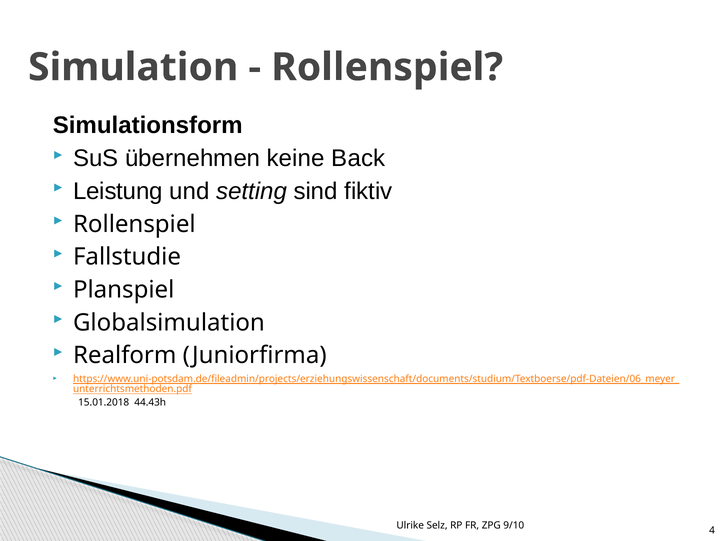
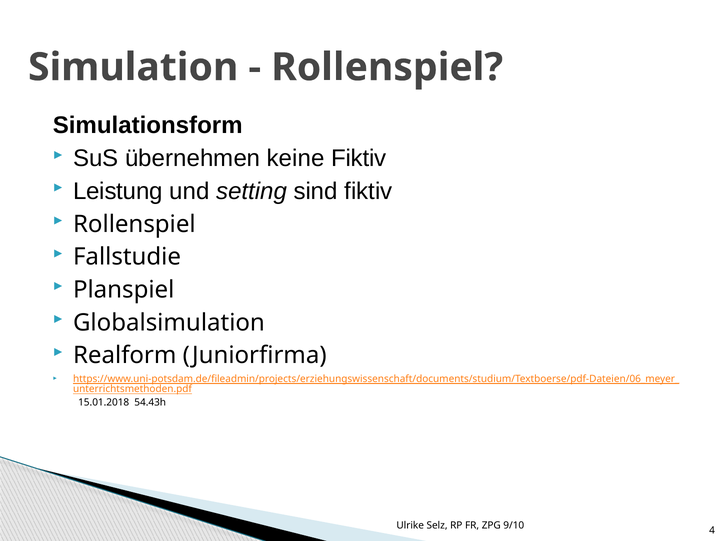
keine Back: Back -> Fiktiv
44.43h: 44.43h -> 54.43h
